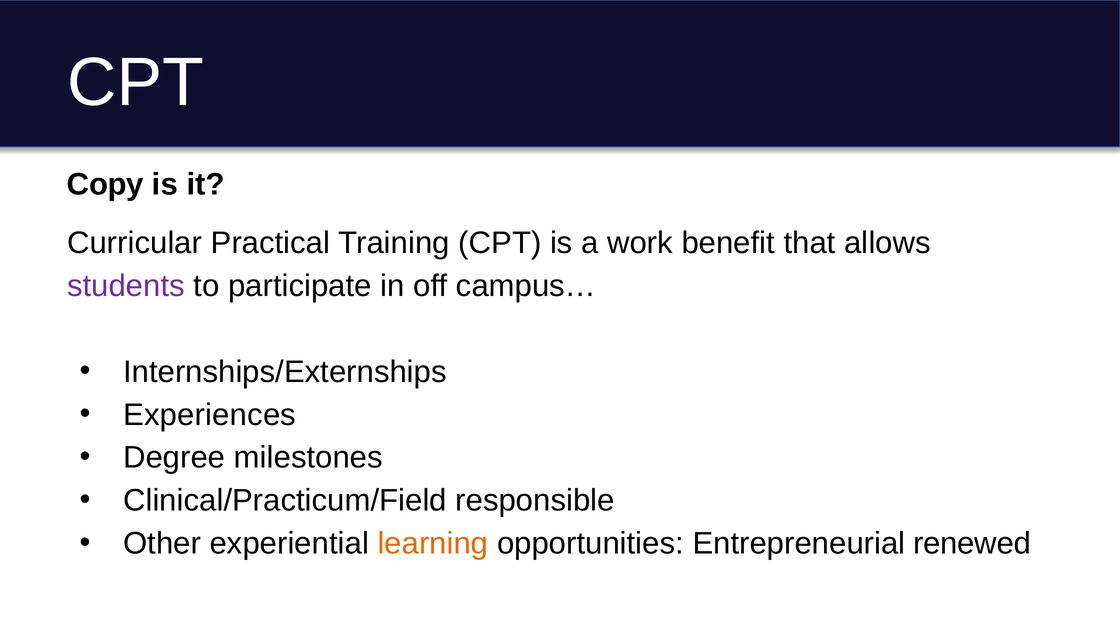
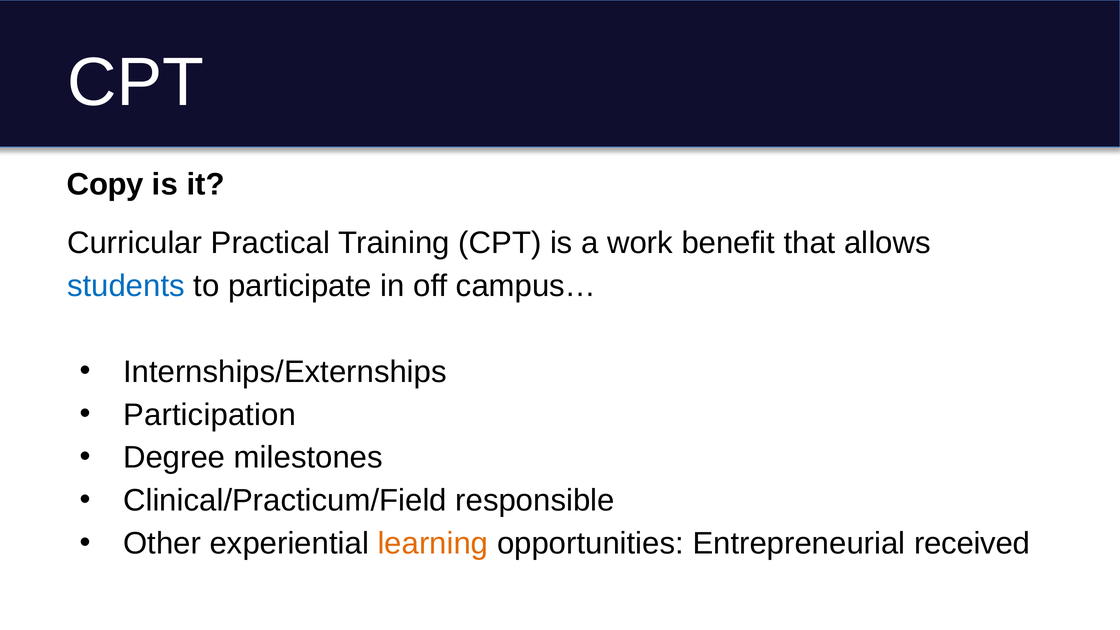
students colour: purple -> blue
Experiences: Experiences -> Participation
renewed: renewed -> received
